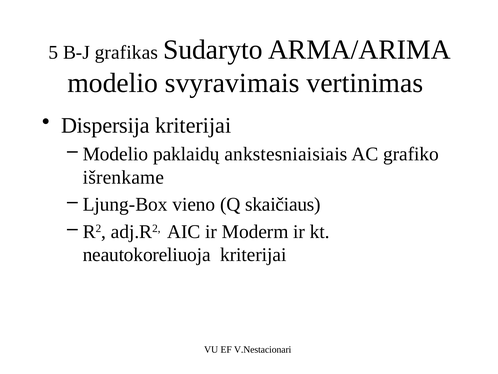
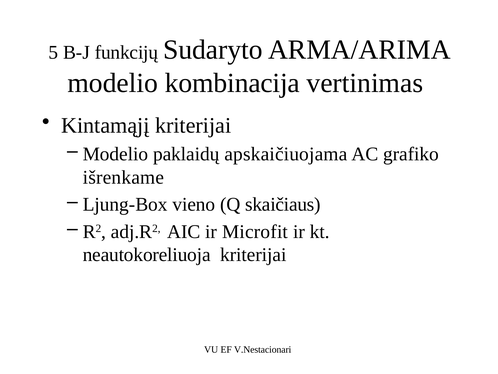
grafikas: grafikas -> funkcijų
svyravimais: svyravimais -> kombinacija
Dispersija: Dispersija -> Kintamąjį
ankstesniaisiais: ankstesniaisiais -> apskaičiuojama
Moderm: Moderm -> Microfit
